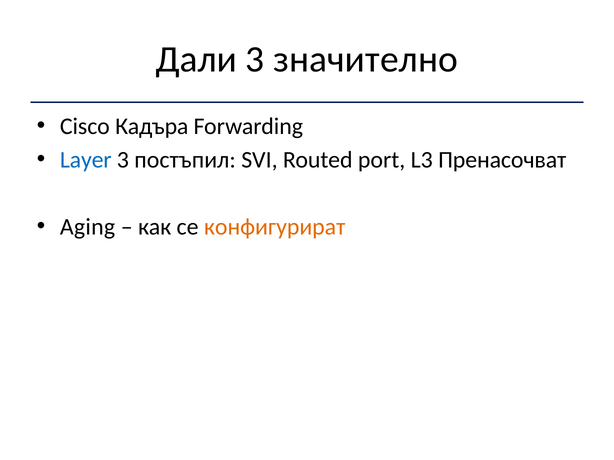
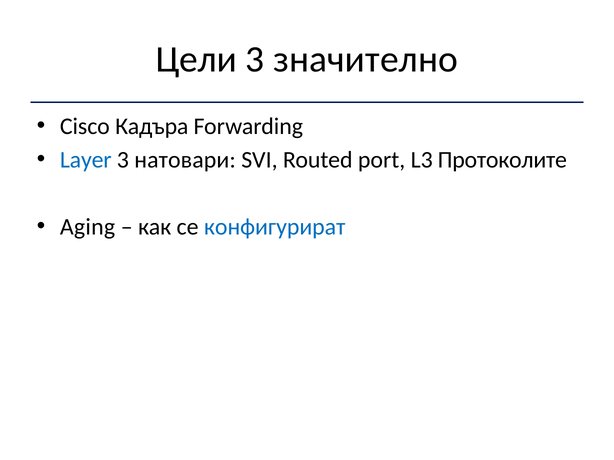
Дали: Дали -> Цели
постъпил: постъпил -> натовари
Пренасочват: Пренасочват -> Протоколите
конфигурират colour: orange -> blue
